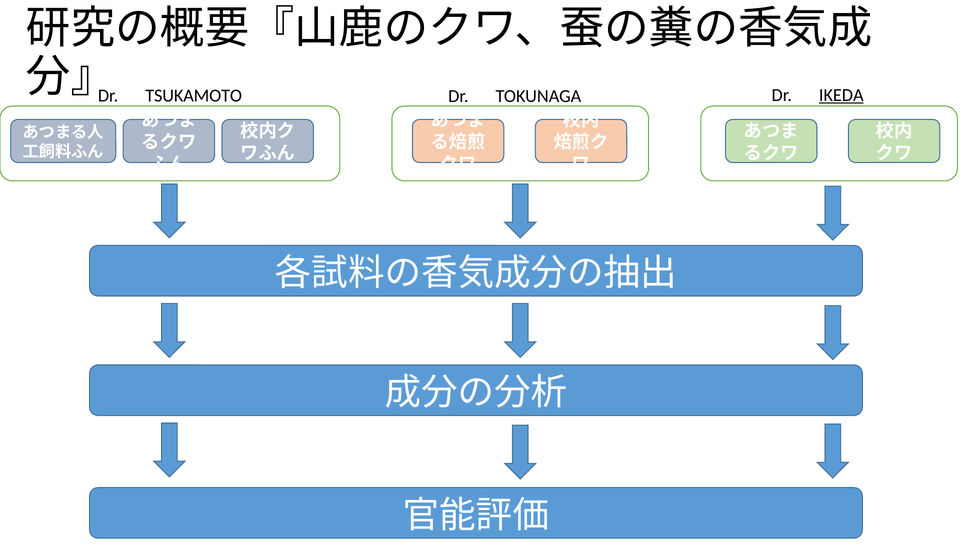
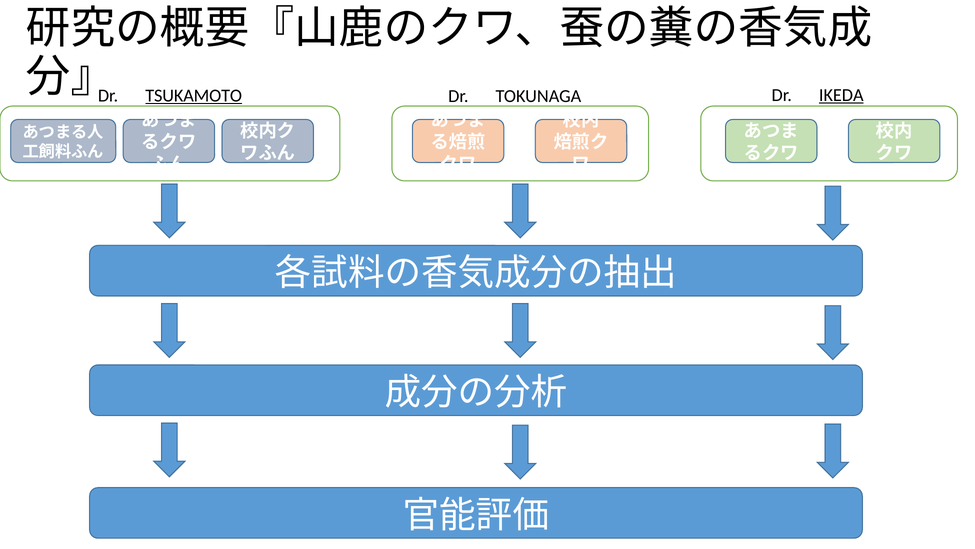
TSUKAMOTO underline: none -> present
